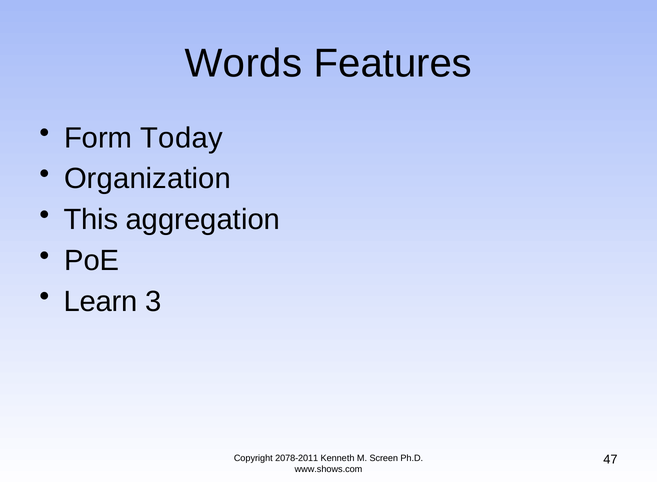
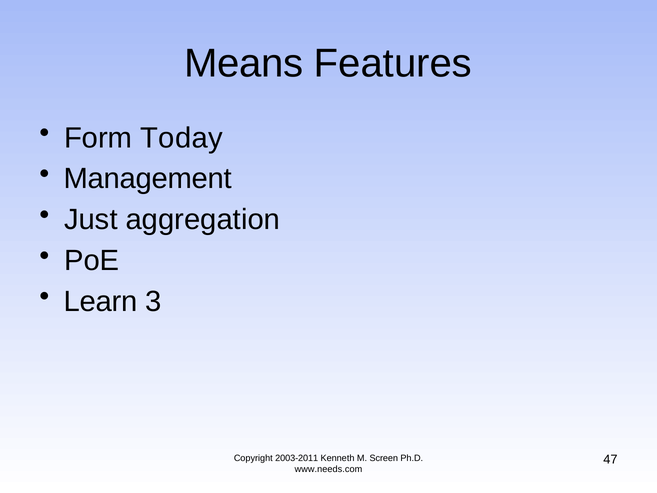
Words: Words -> Means
Organization: Organization -> Management
This: This -> Just
2078-2011: 2078-2011 -> 2003-2011
www.shows.com: www.shows.com -> www.needs.com
